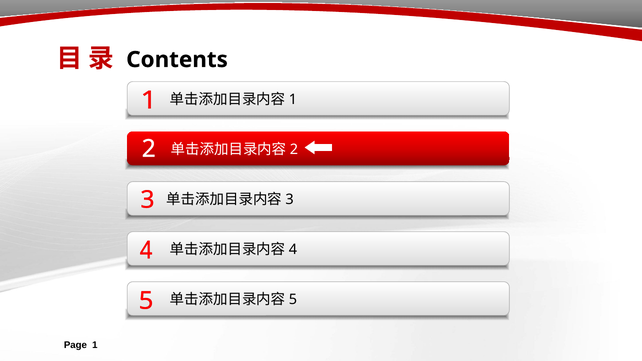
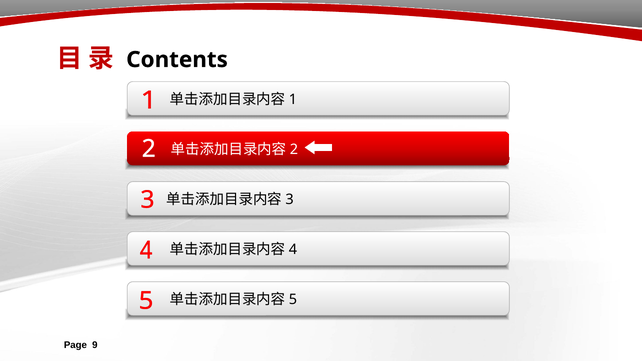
1: 1 -> 9
